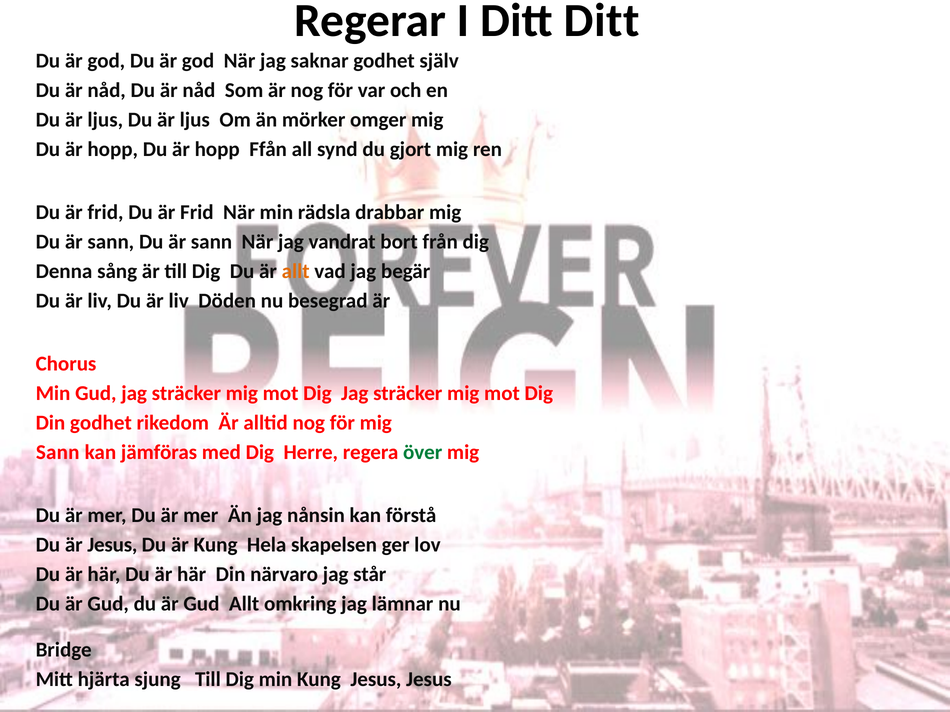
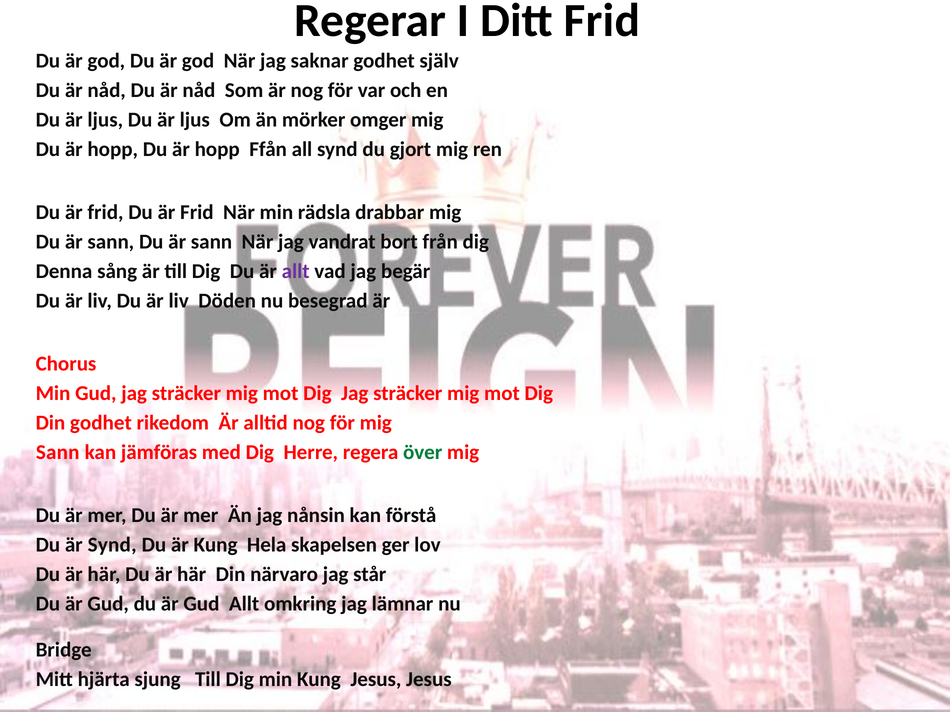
Ditt Ditt: Ditt -> Frid
allt at (296, 272) colour: orange -> purple
är Jesus: Jesus -> Synd
